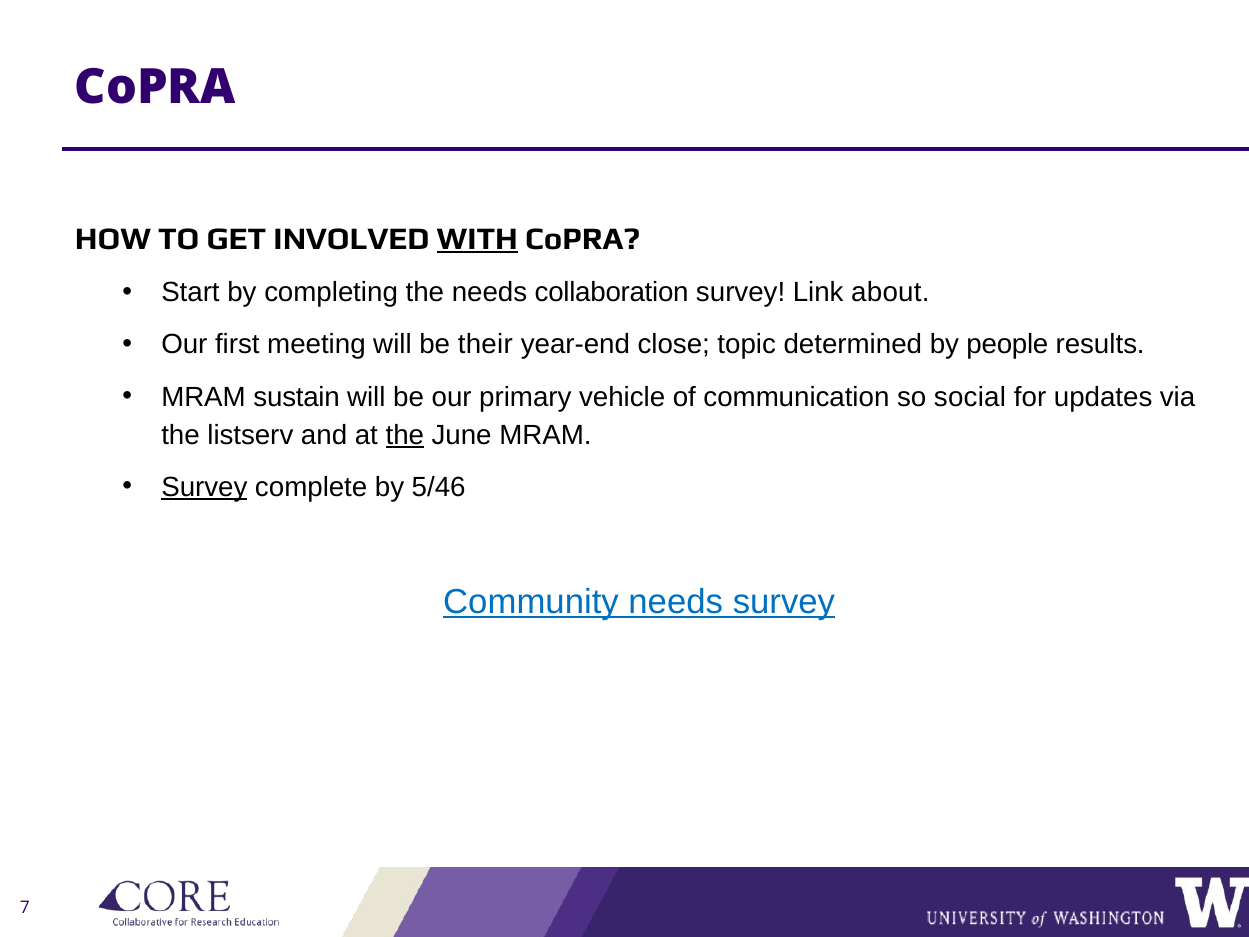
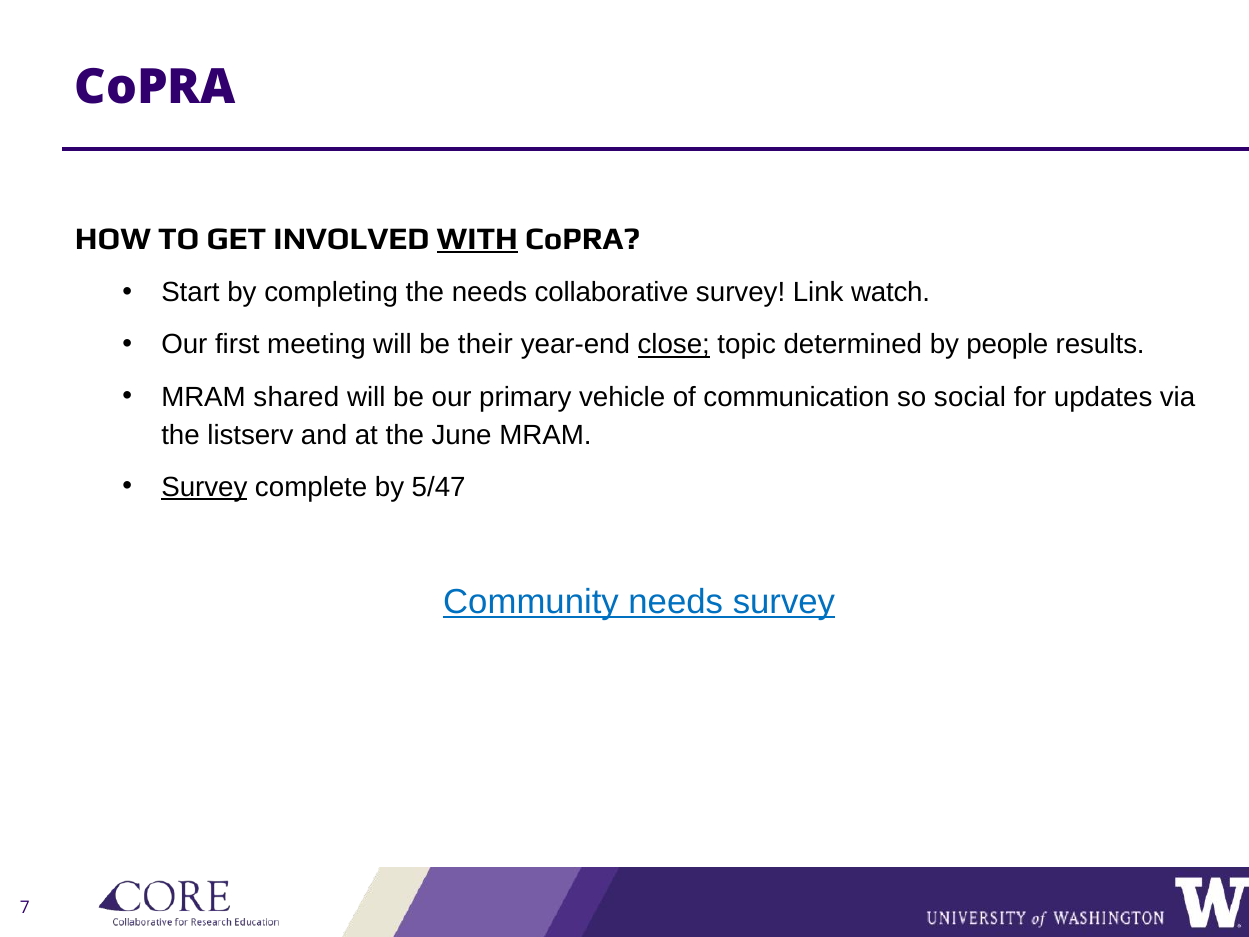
collaboration: collaboration -> collaborative
about: about -> watch
close underline: none -> present
sustain: sustain -> shared
the at (405, 435) underline: present -> none
5/46: 5/46 -> 5/47
